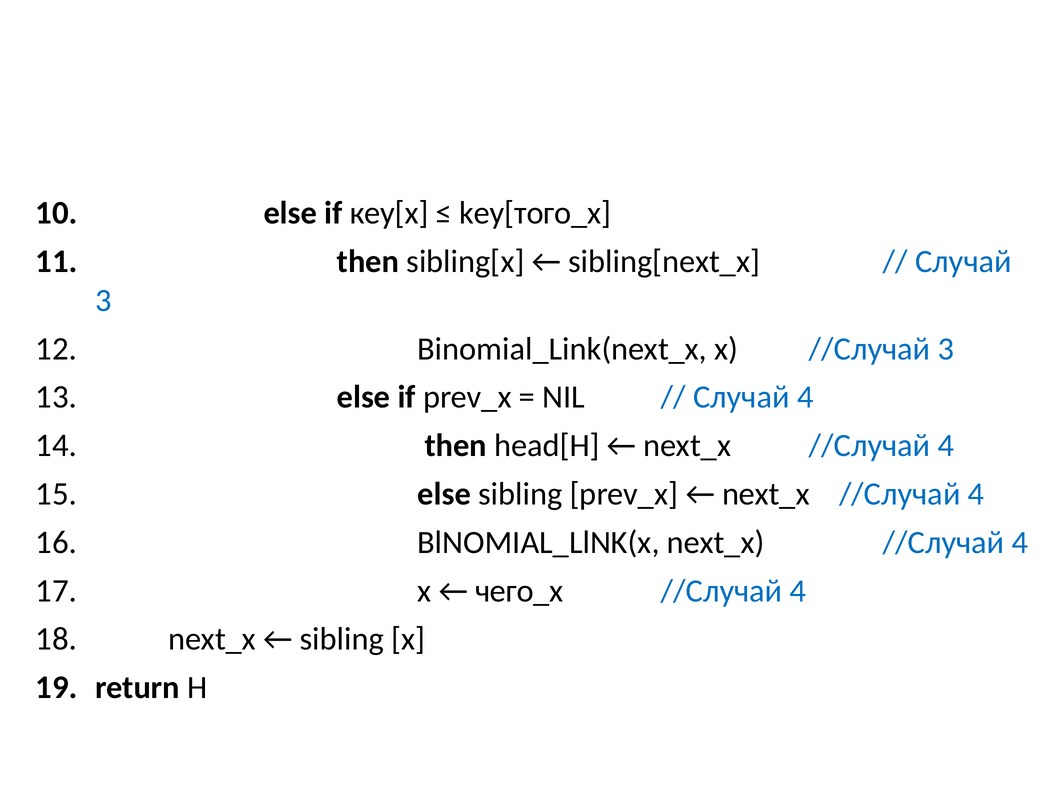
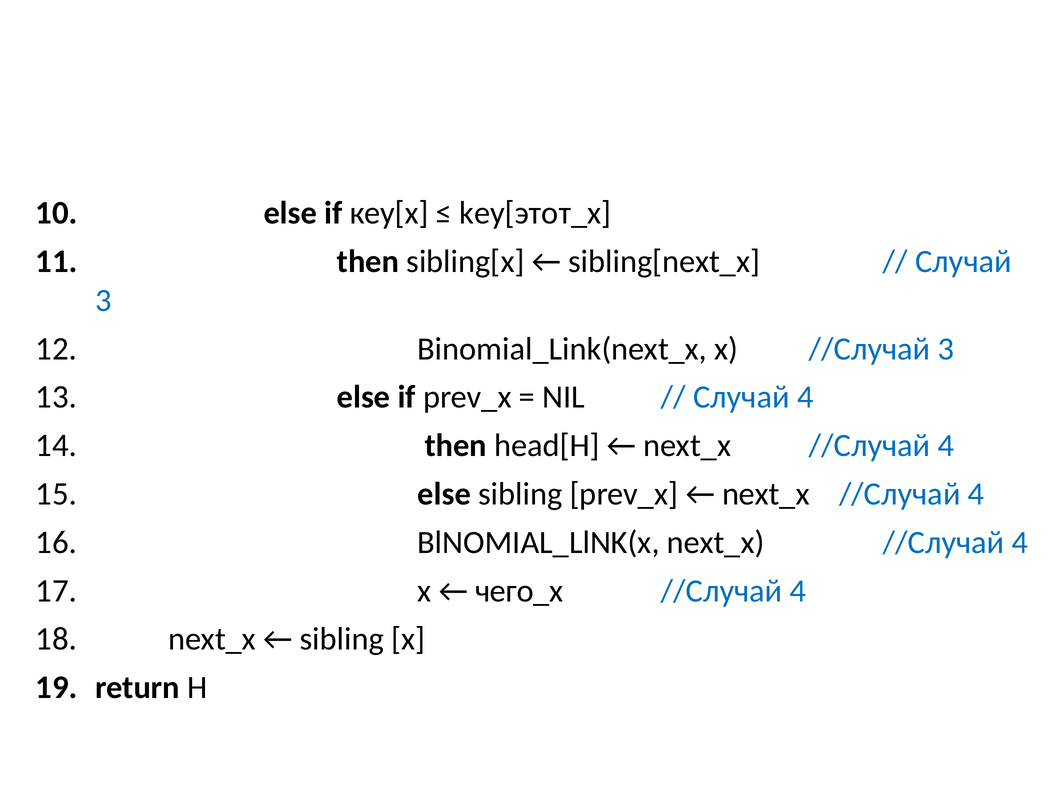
key[того_x: key[того_x -> key[этот_x
